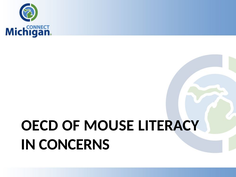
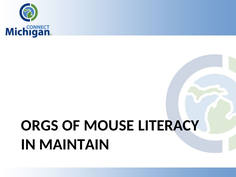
OECD: OECD -> ORGS
CONCERNS: CONCERNS -> MAINTAIN
